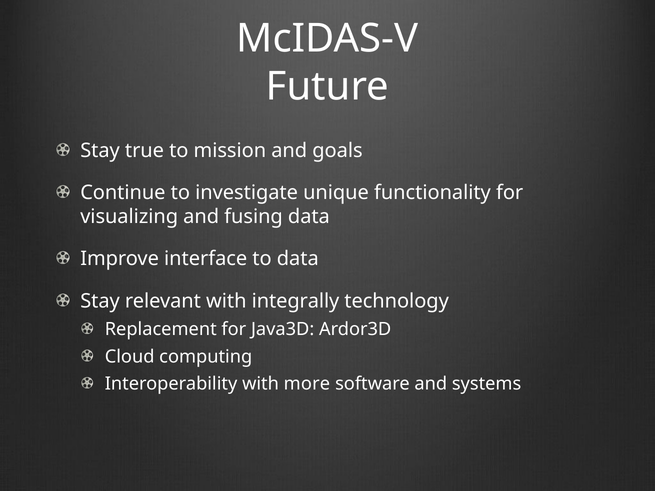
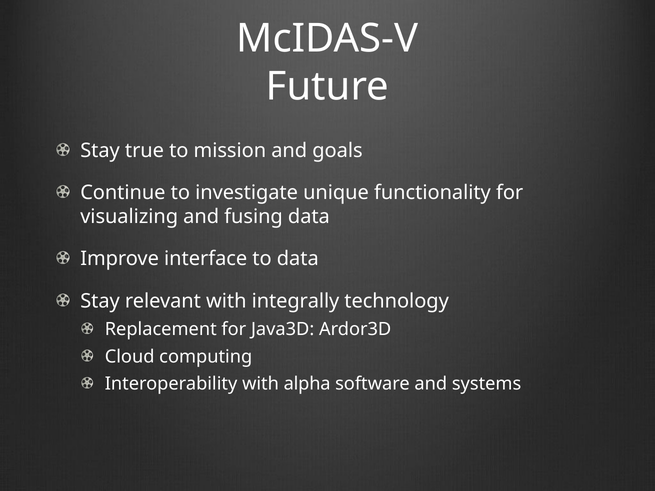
more: more -> alpha
